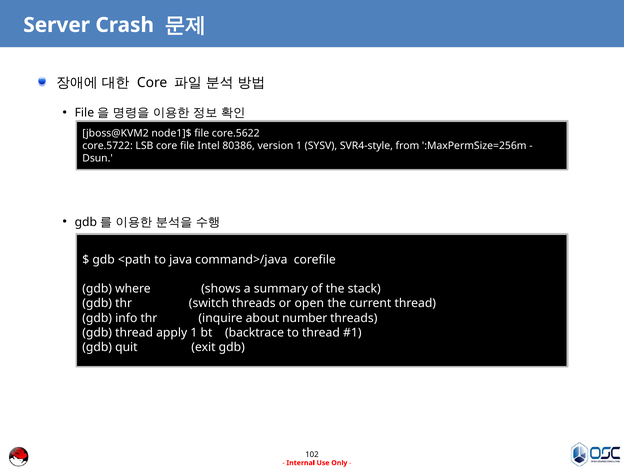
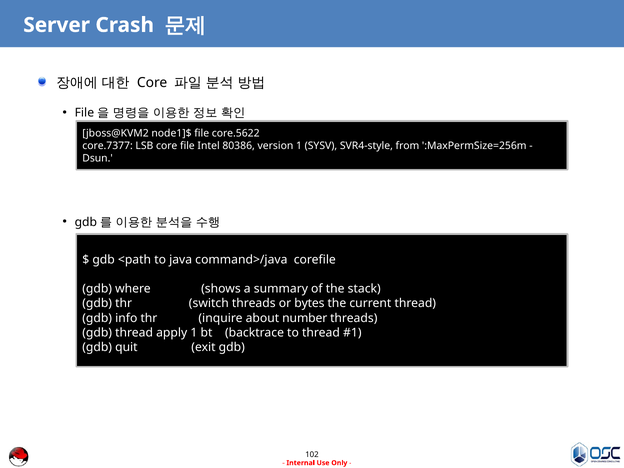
core.5722: core.5722 -> core.7377
open: open -> bytes
